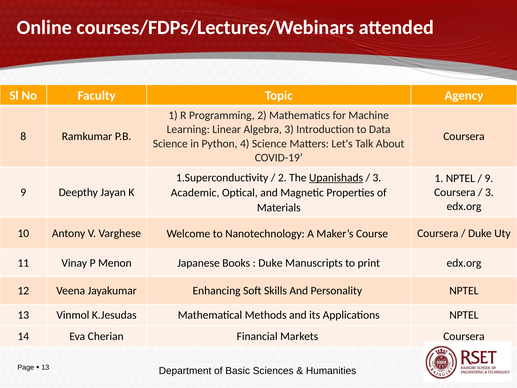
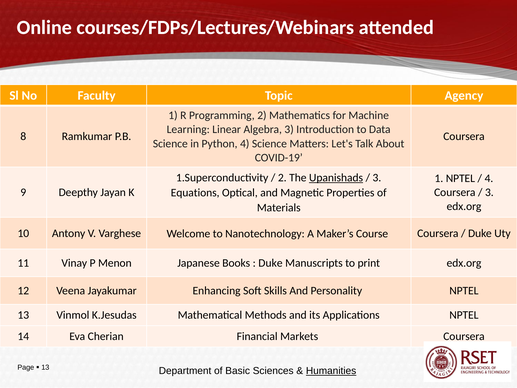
9 at (489, 178): 9 -> 4
Academic: Academic -> Equations
Humanities underline: none -> present
